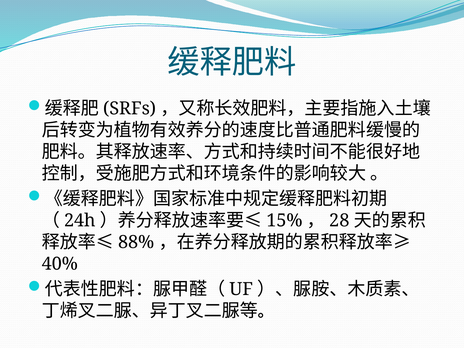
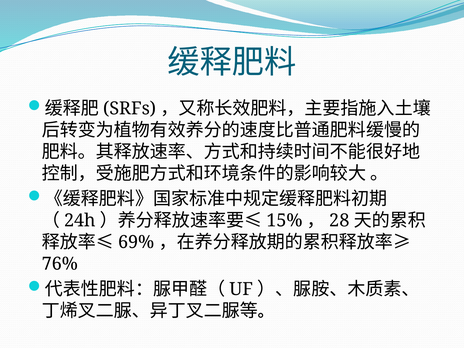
88%: 88% -> 69%
40%: 40% -> 76%
